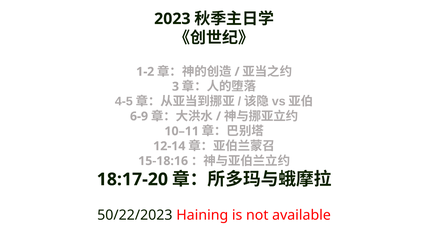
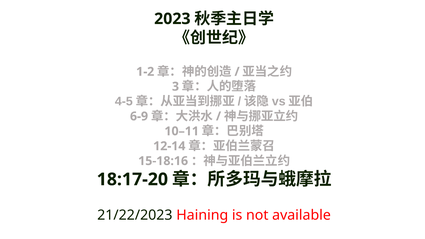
50/22/2023: 50/22/2023 -> 21/22/2023
